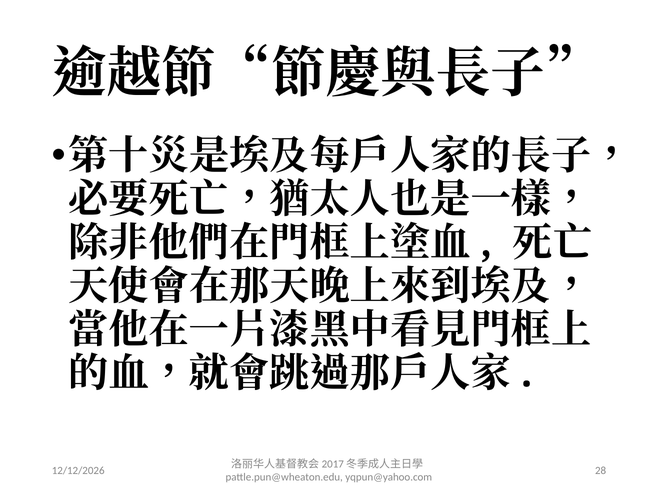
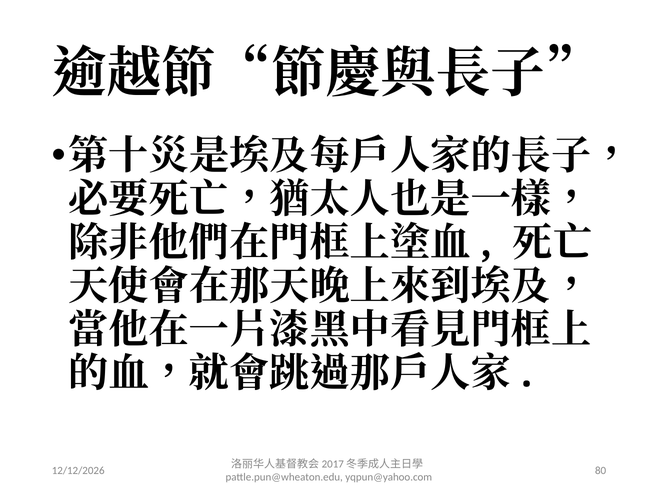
28: 28 -> 80
